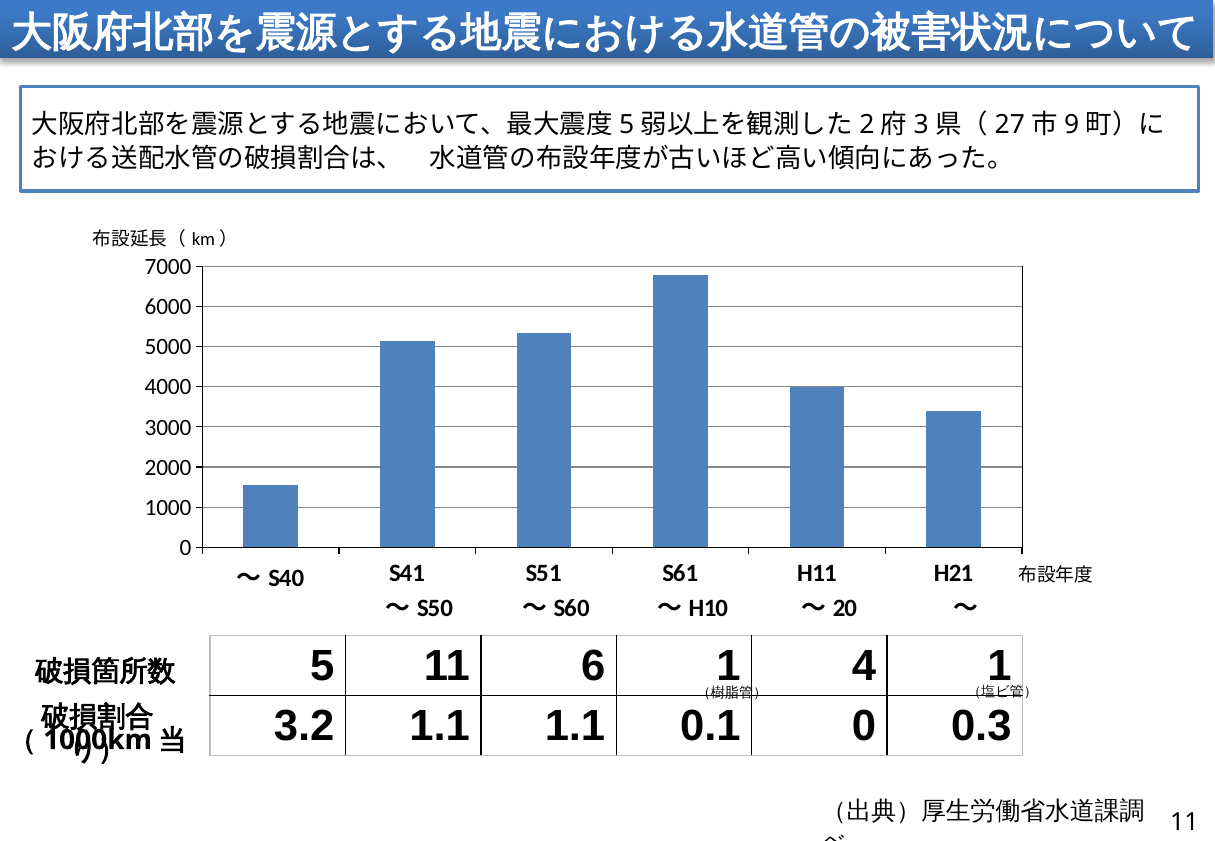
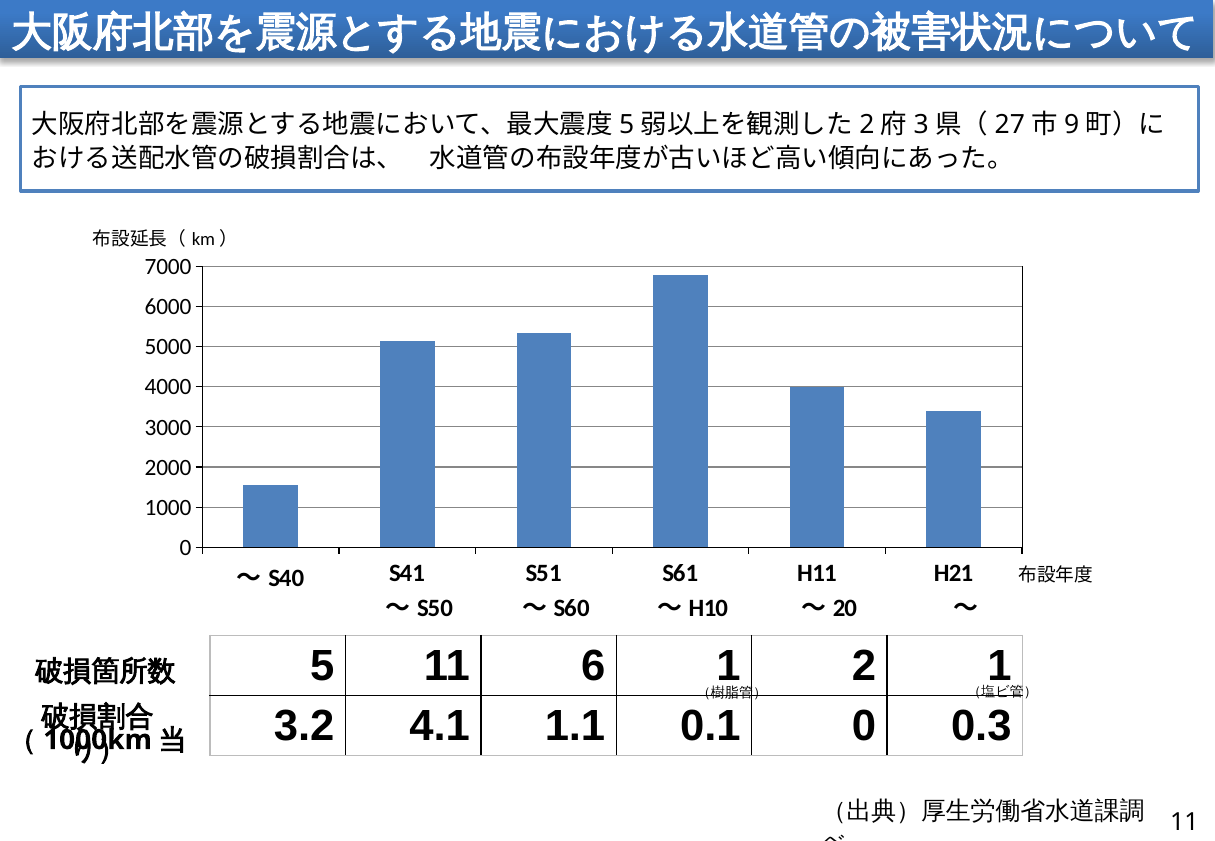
4: 4 -> 2
3.2 1.1: 1.1 -> 4.1
